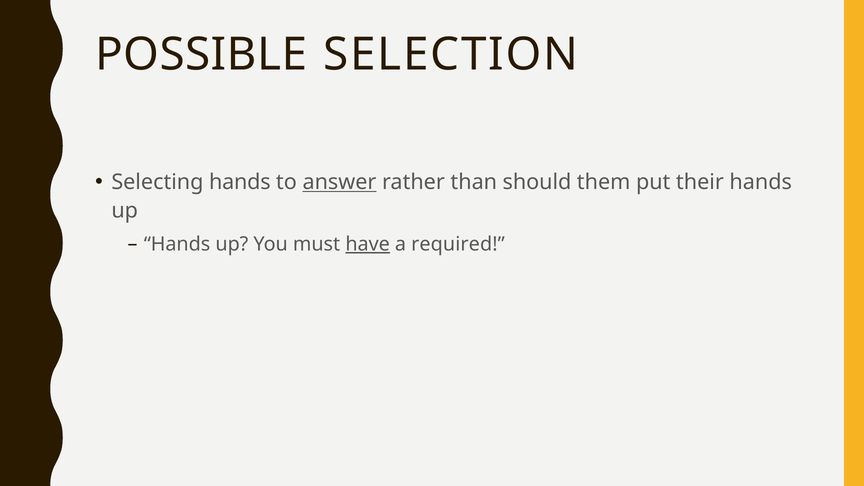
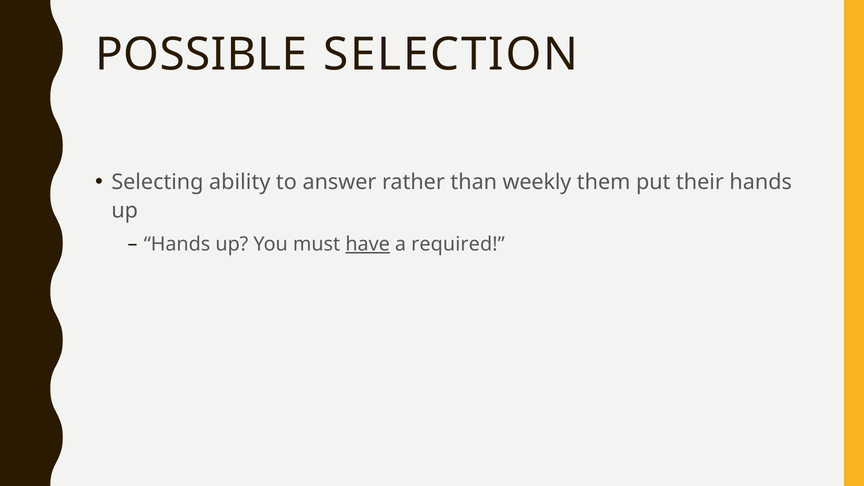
Selecting hands: hands -> ability
answer underline: present -> none
should: should -> weekly
